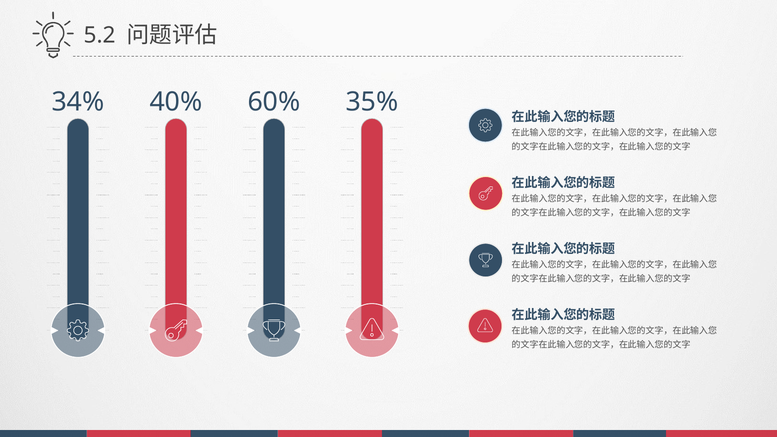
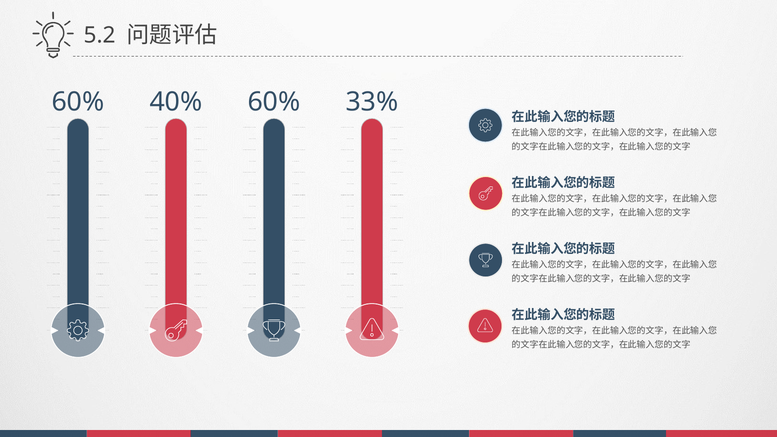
34% at (78, 102): 34% -> 60%
35%: 35% -> 33%
